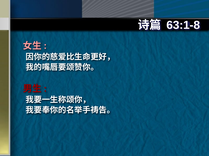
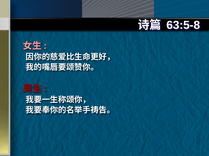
63:1-8: 63:1-8 -> 63:5-8
